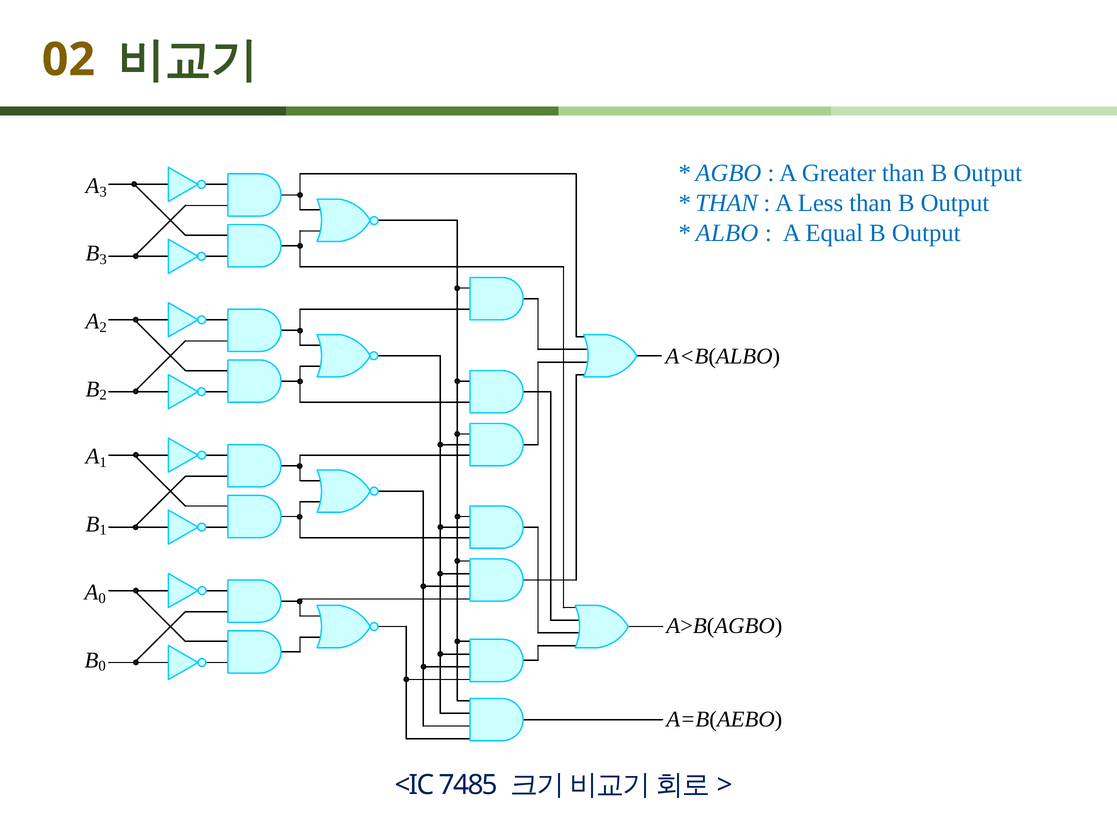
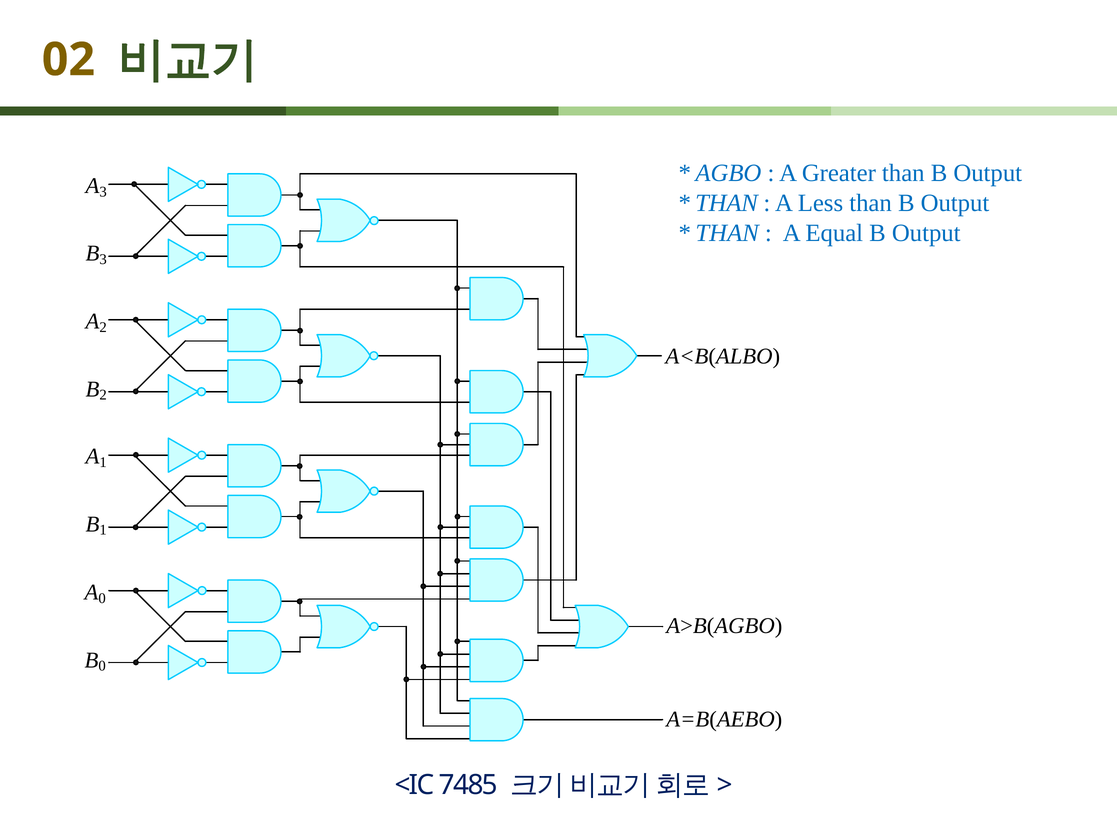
ALBO at (727, 233): ALBO -> THAN
